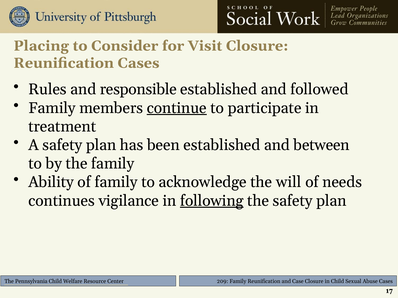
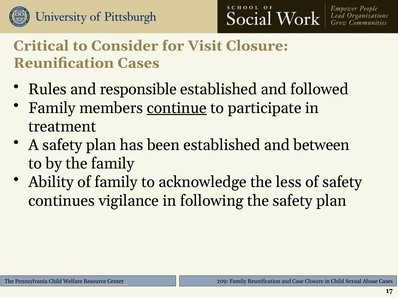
Placing: Placing -> Critical
will: will -> less
of needs: needs -> safety
following underline: present -> none
